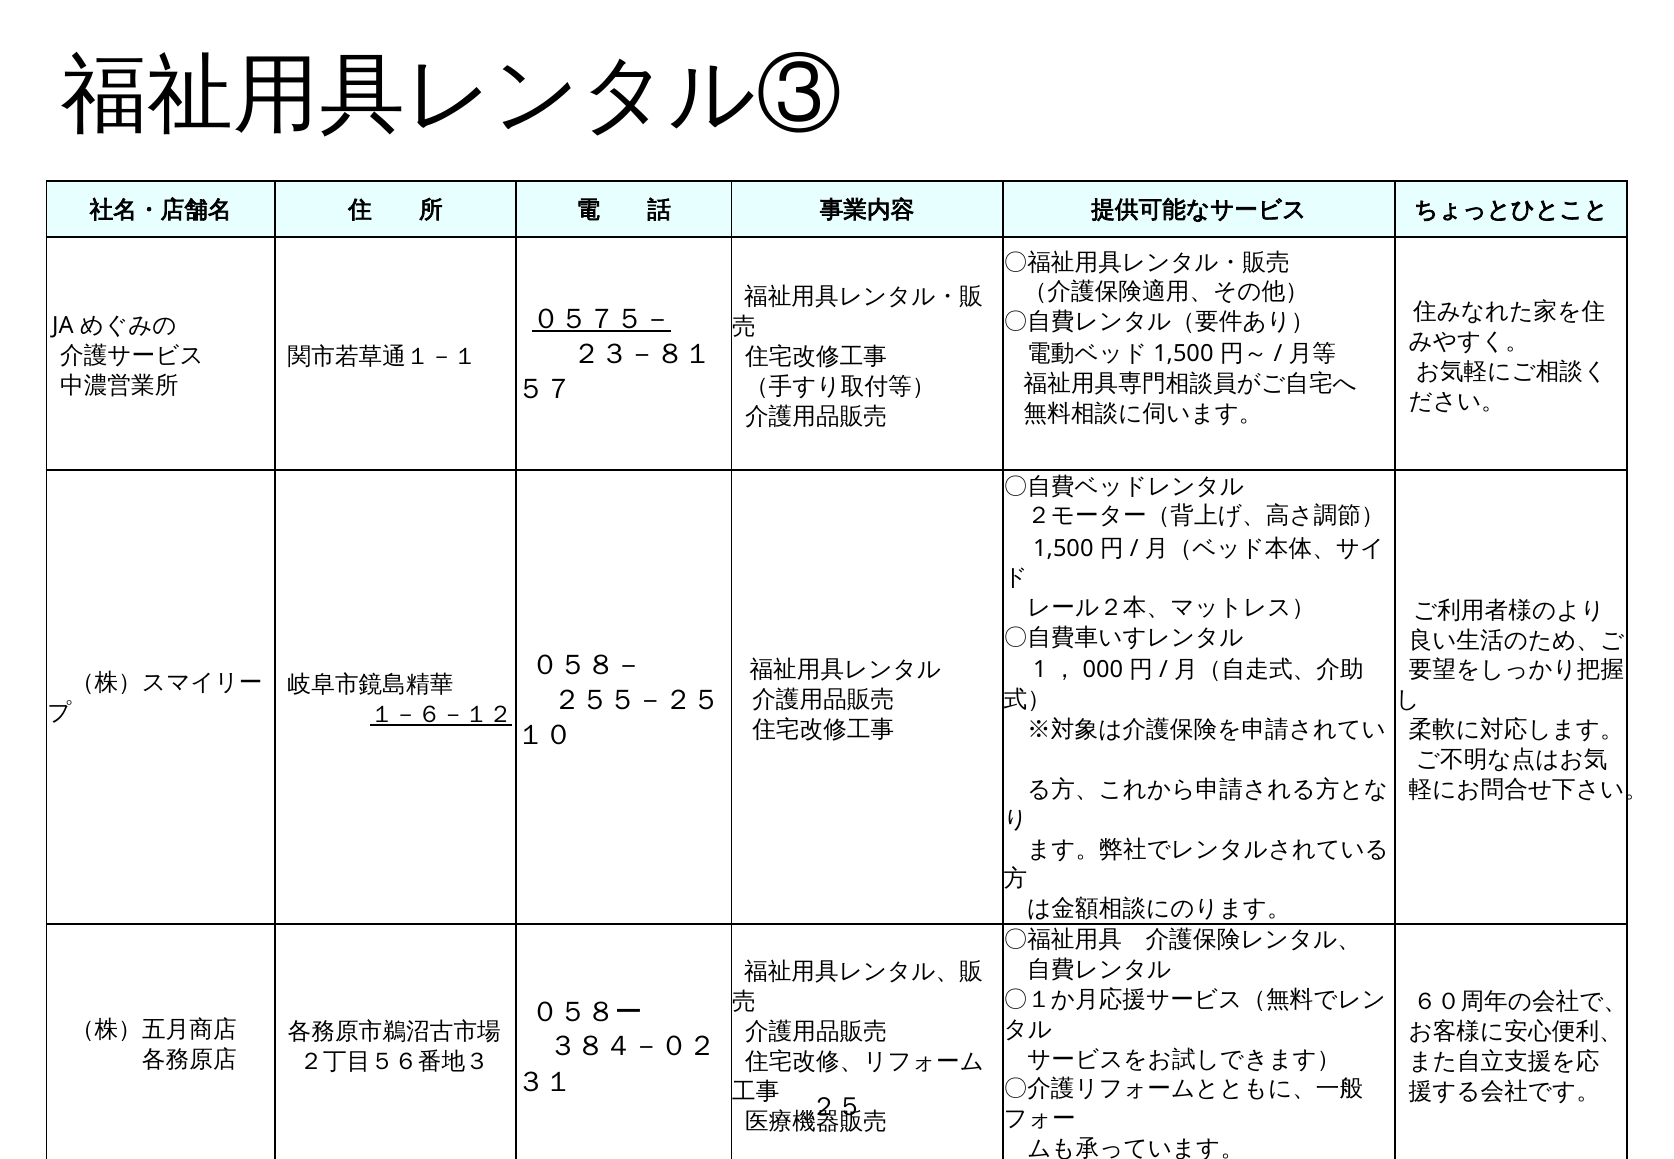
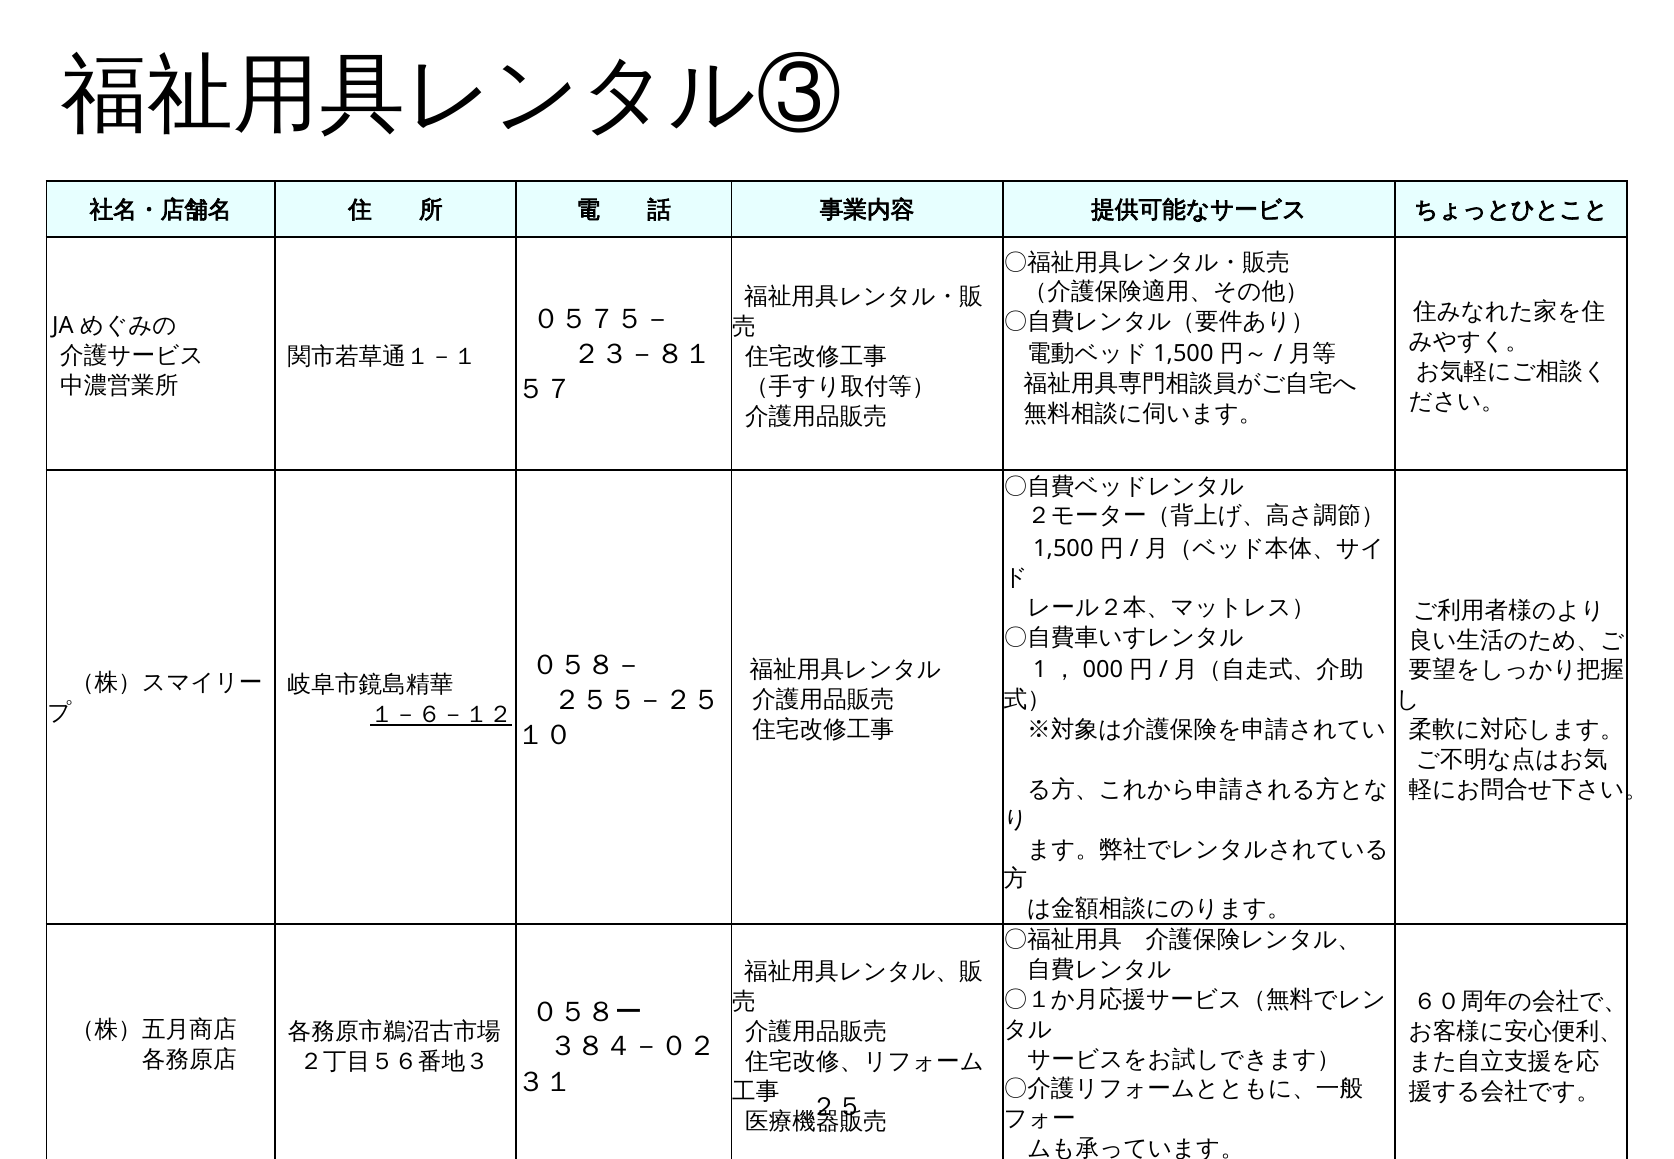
０５７５－ underline: present -> none
